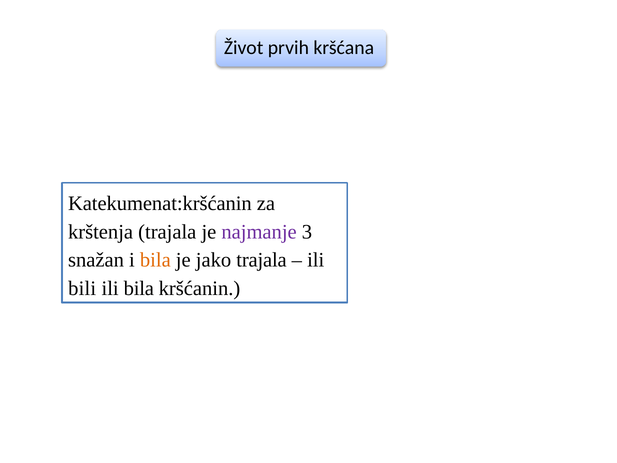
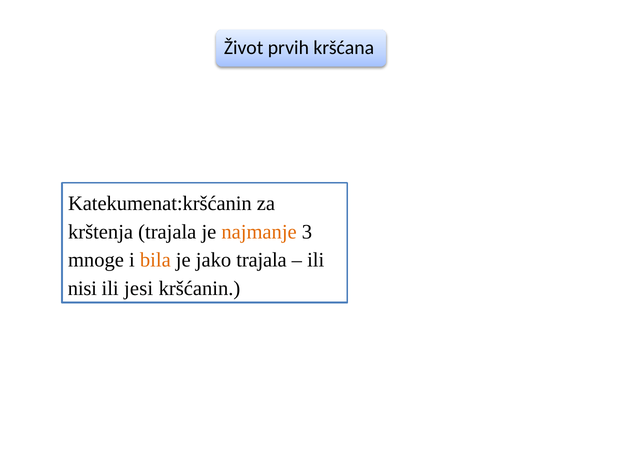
najmanje colour: purple -> orange
snažan: snažan -> mnoge
bili: bili -> nisi
ili bila: bila -> jesi
